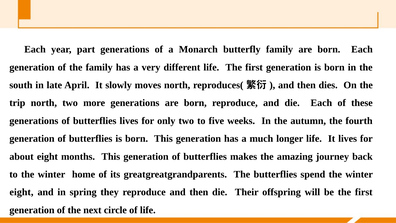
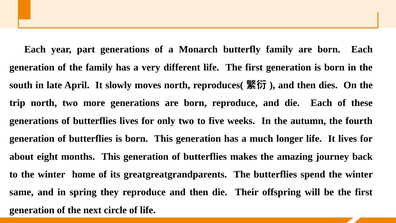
eight at (21, 192): eight -> same
